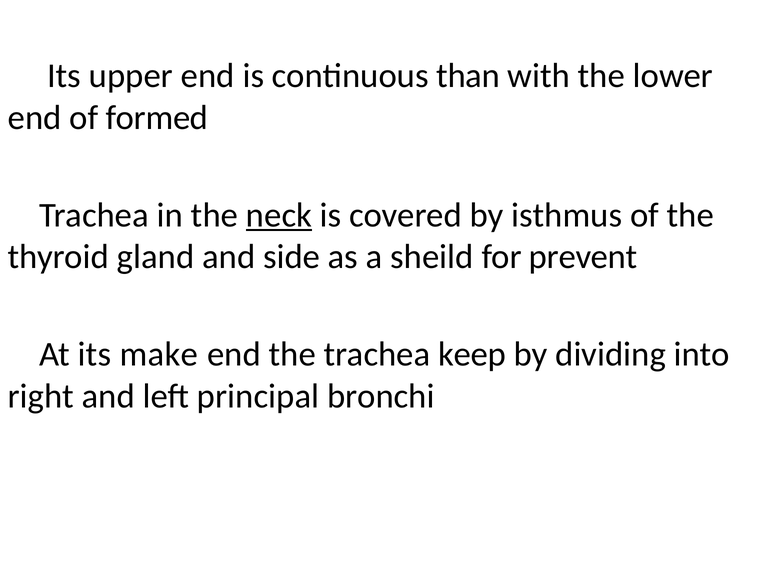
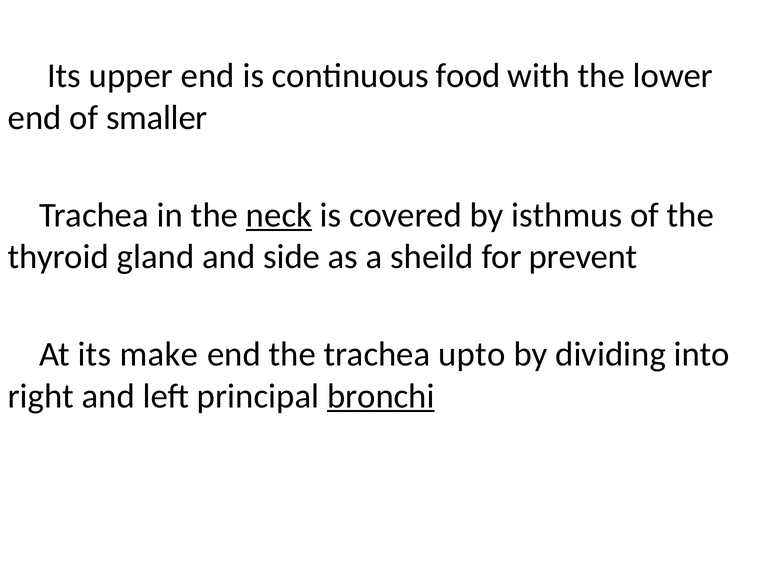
than: than -> food
formed: formed -> smaller
keep: keep -> upto
bronchi underline: none -> present
